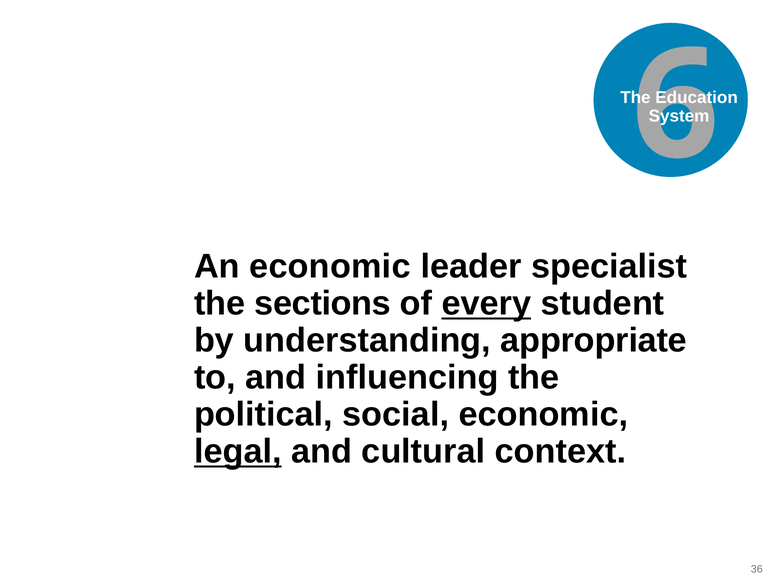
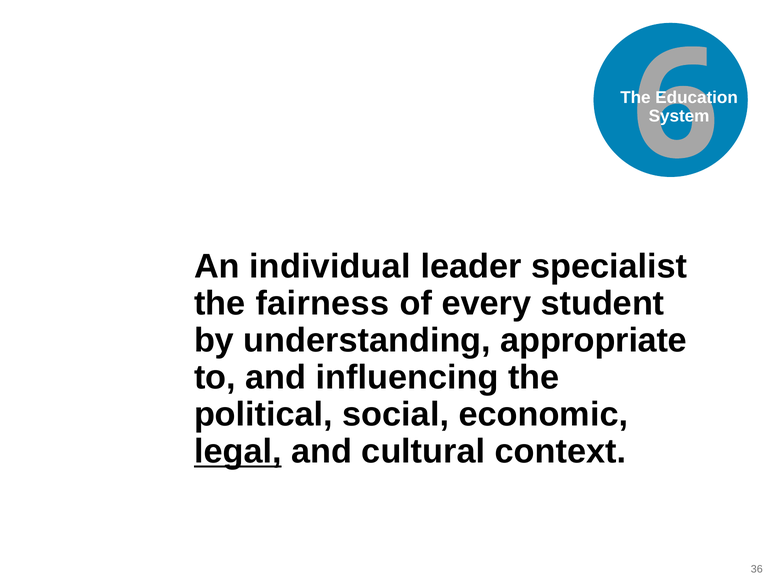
An economic: economic -> individual
sections: sections -> fairness
every underline: present -> none
